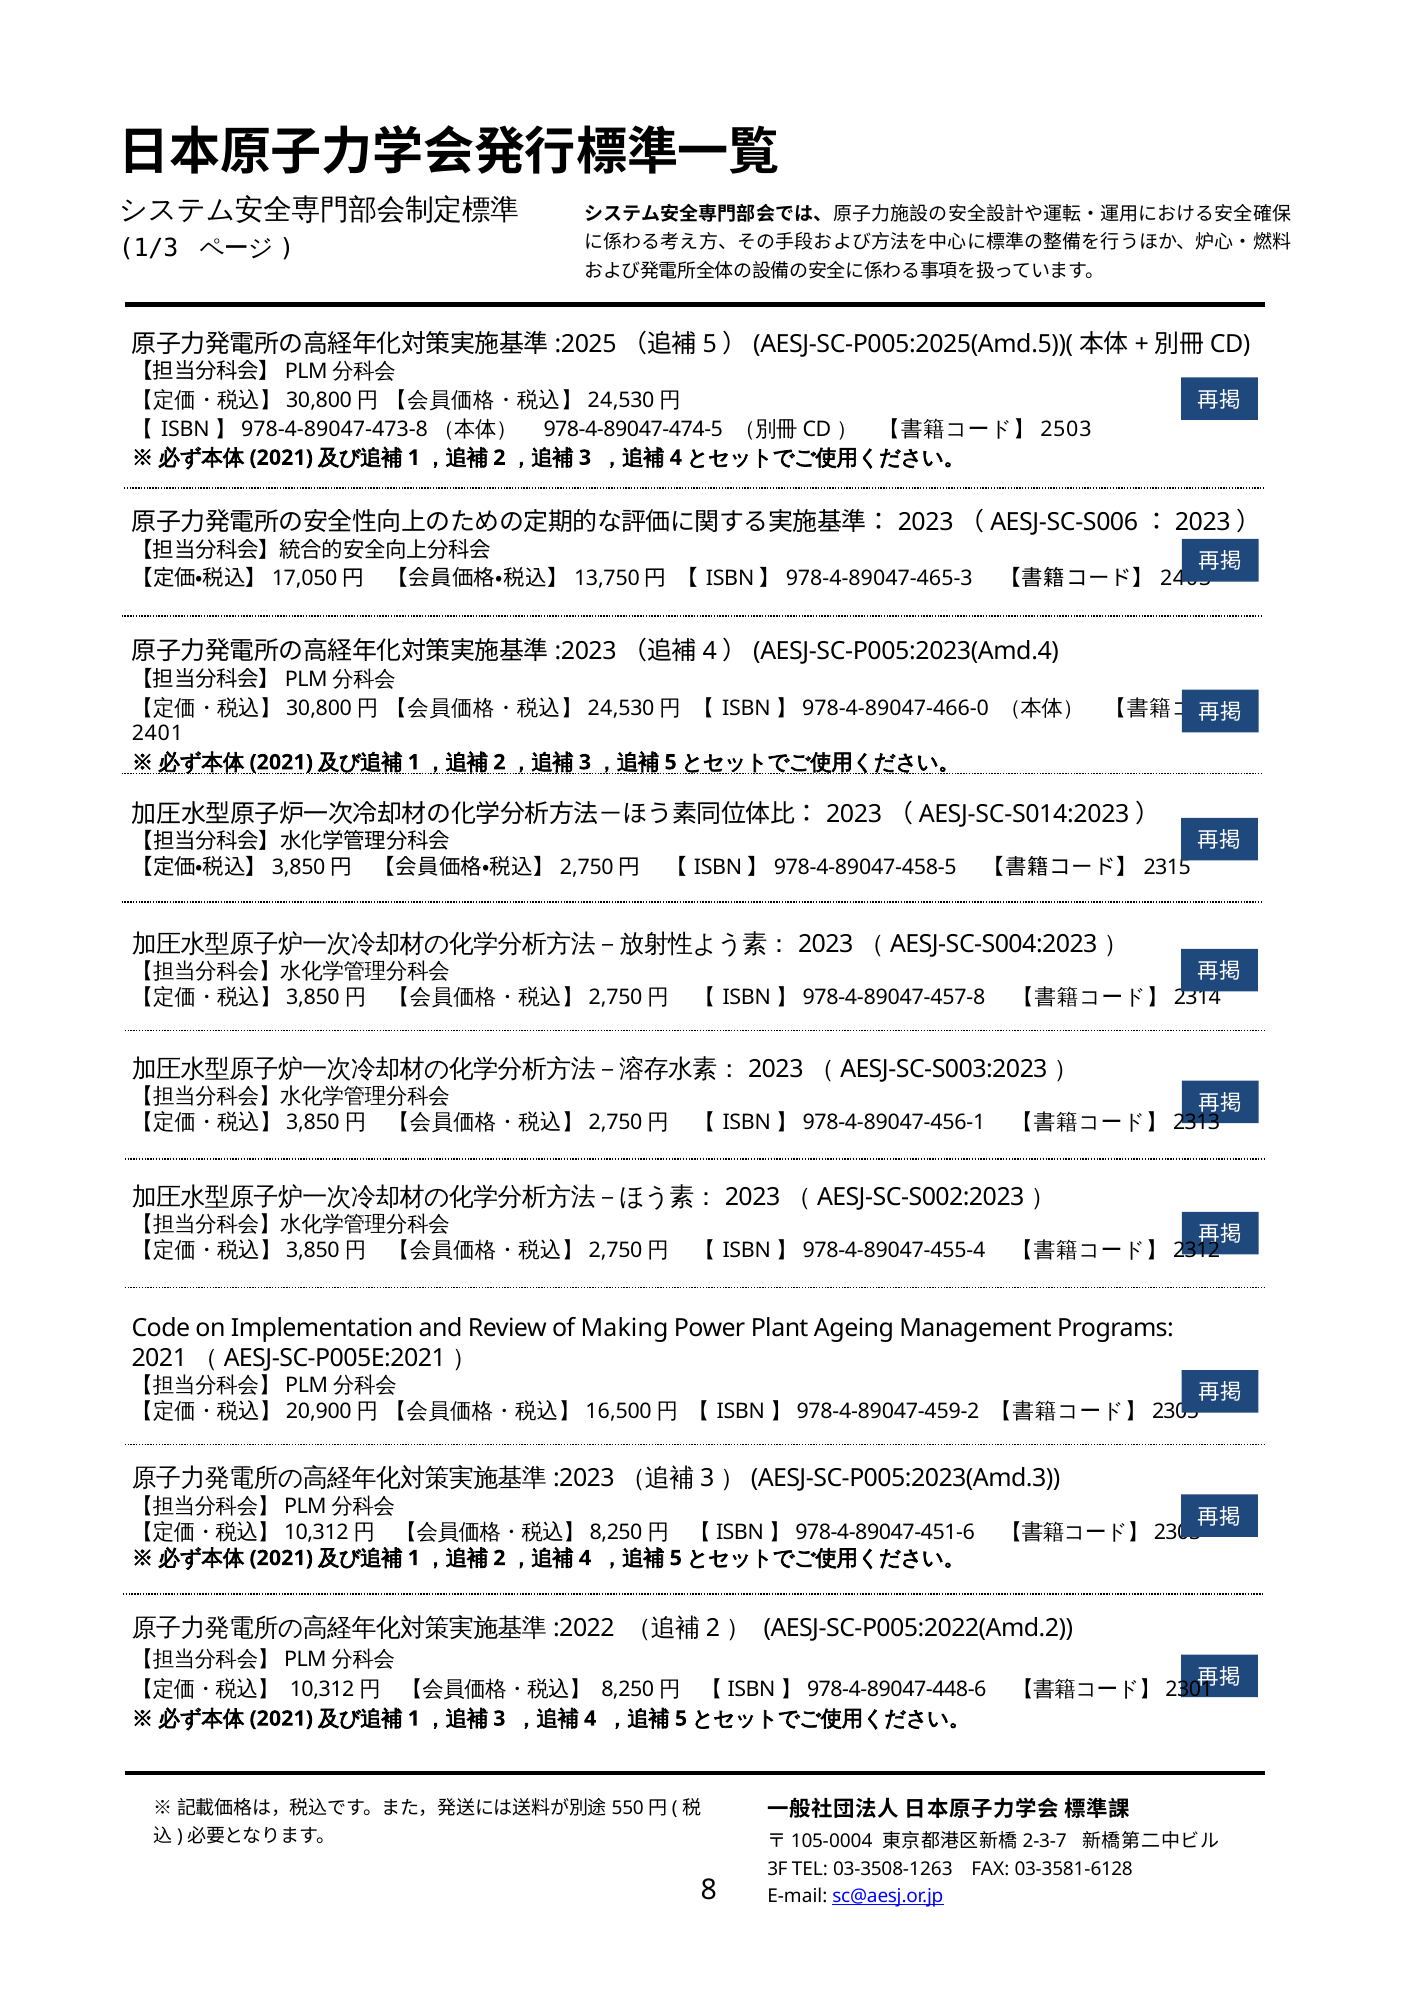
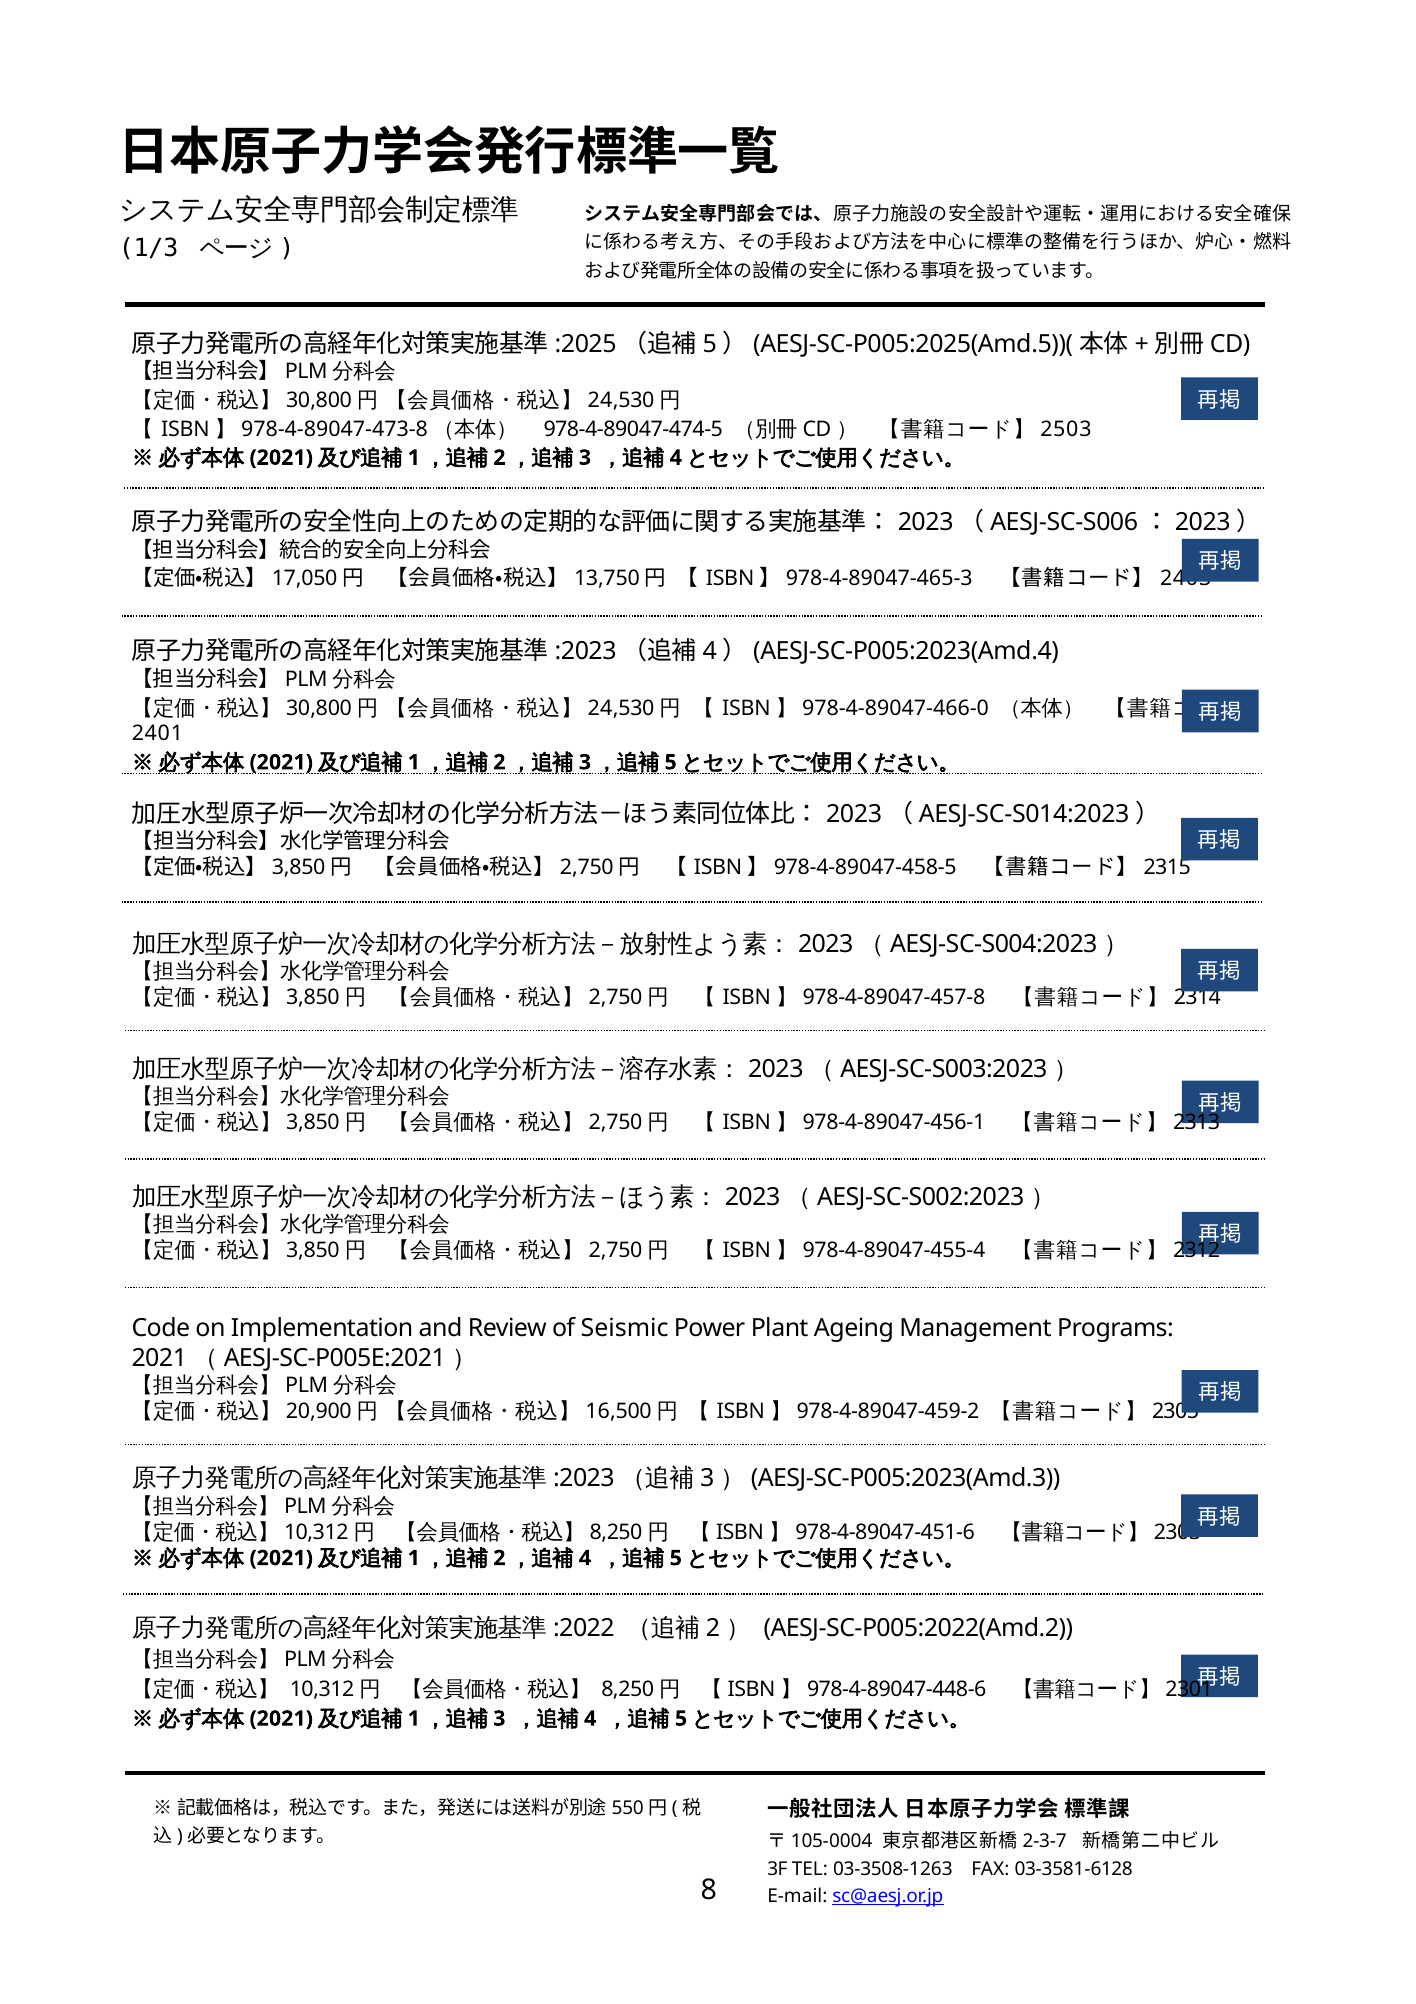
Making: Making -> Seismic
